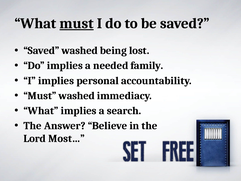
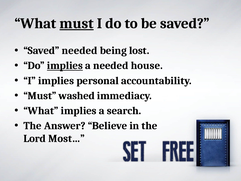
Saved washed: washed -> needed
implies at (65, 66) underline: none -> present
family: family -> house
